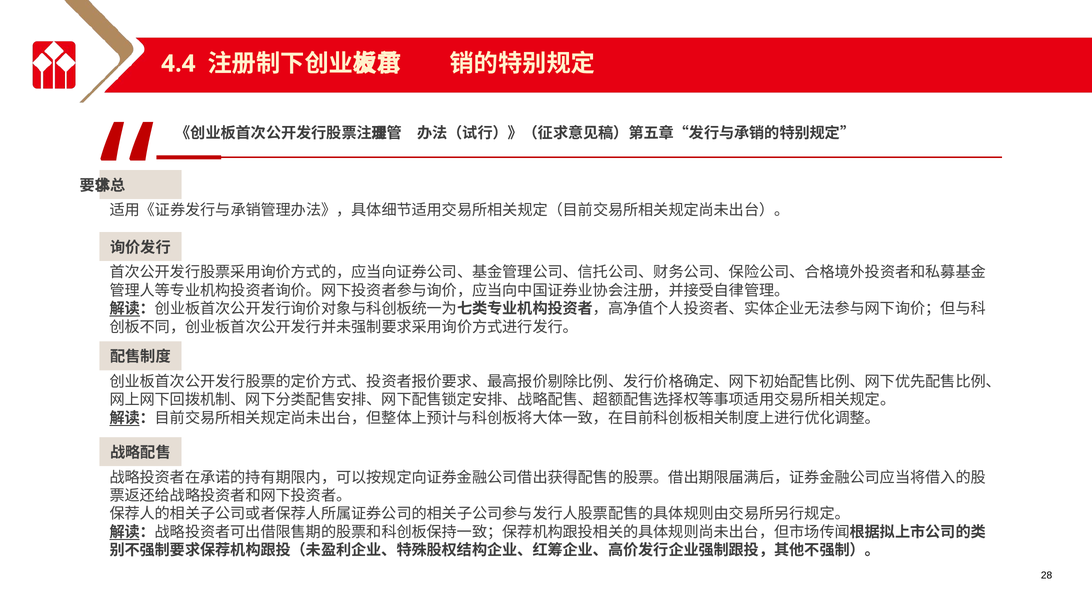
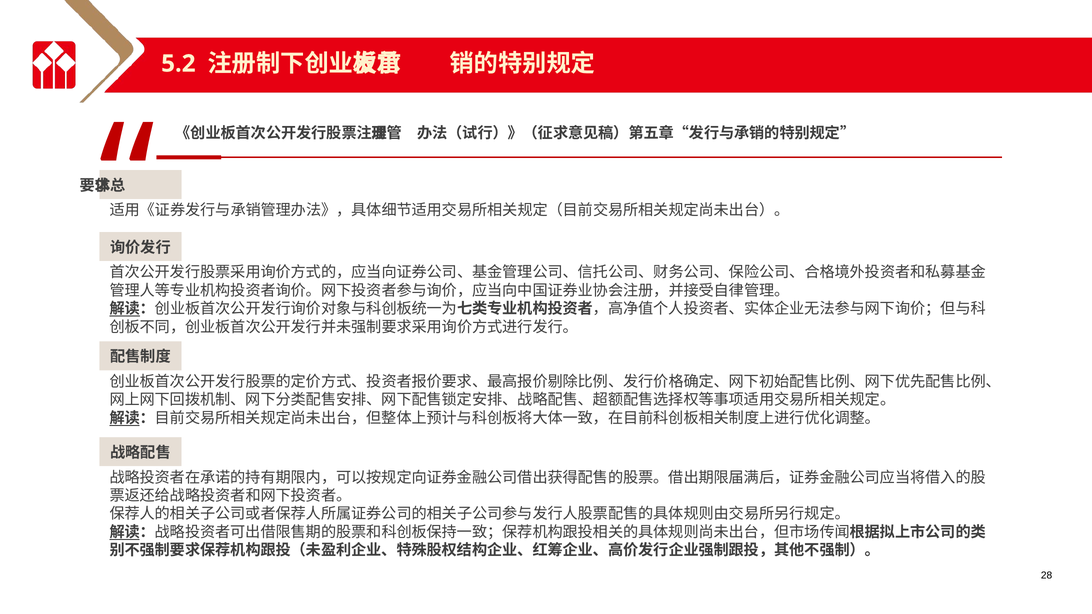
4.4: 4.4 -> 5.2
